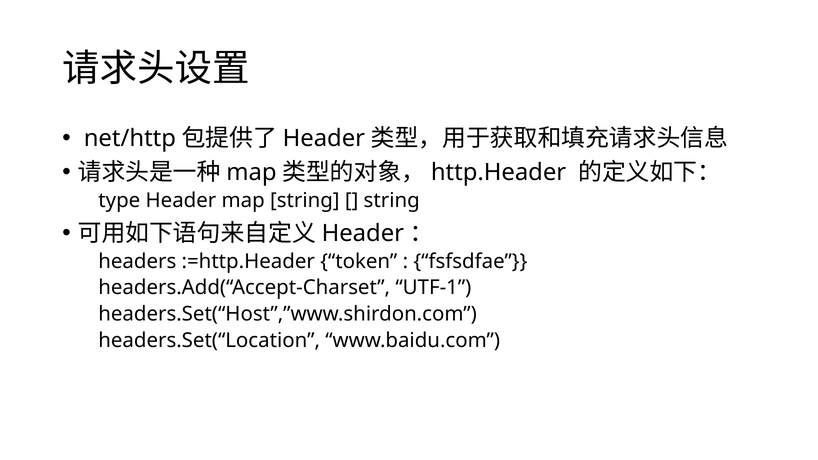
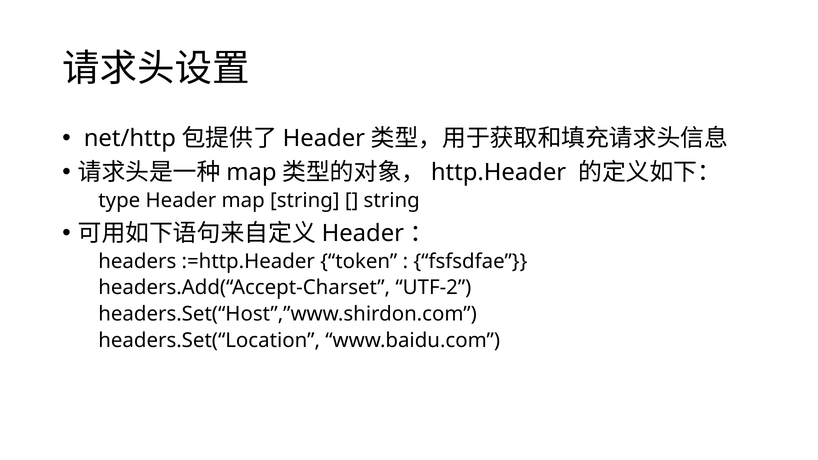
UTF-1: UTF-1 -> UTF-2
